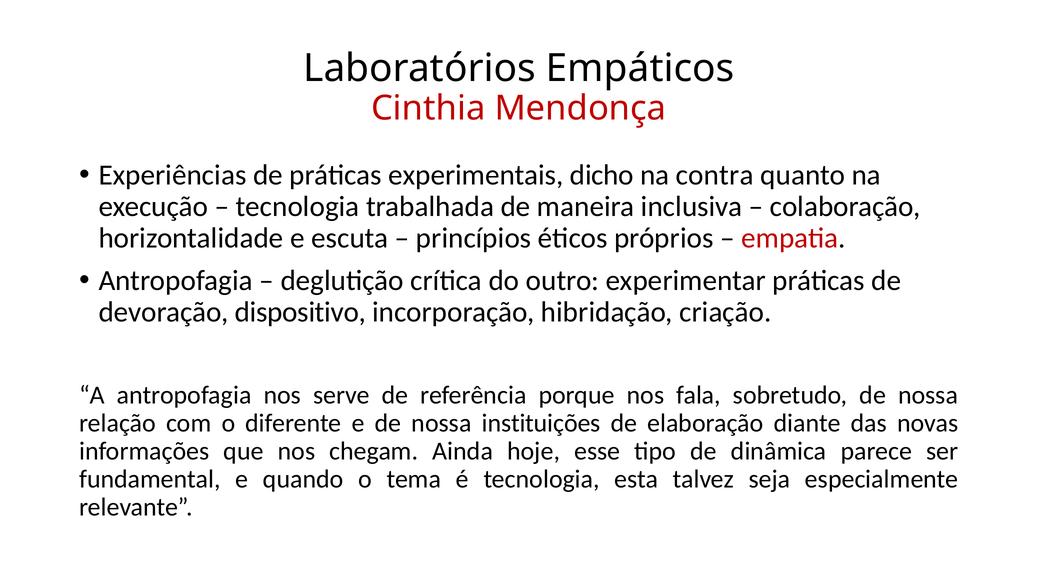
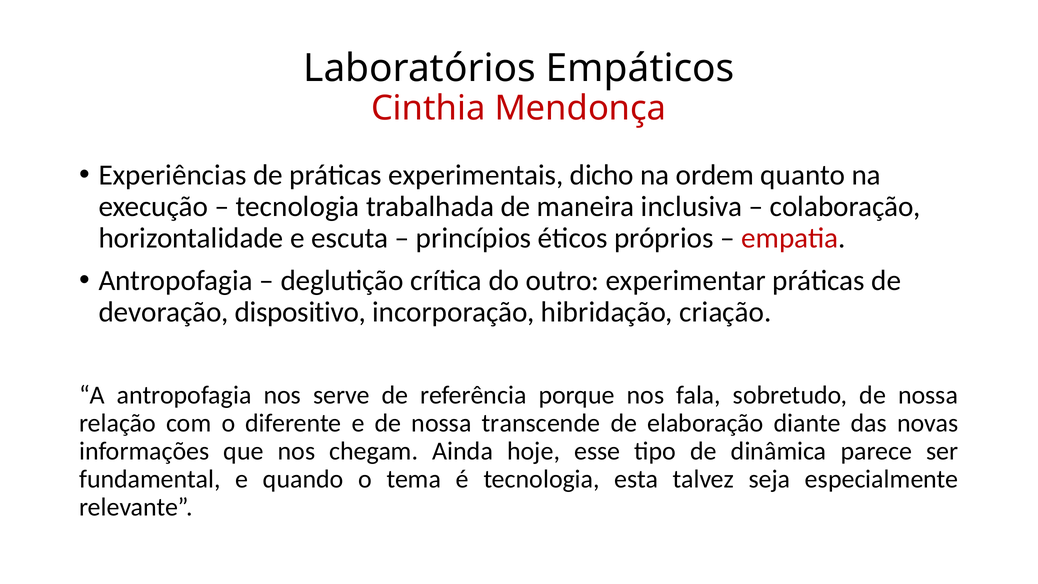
contra: contra -> ordem
instituições: instituições -> transcende
